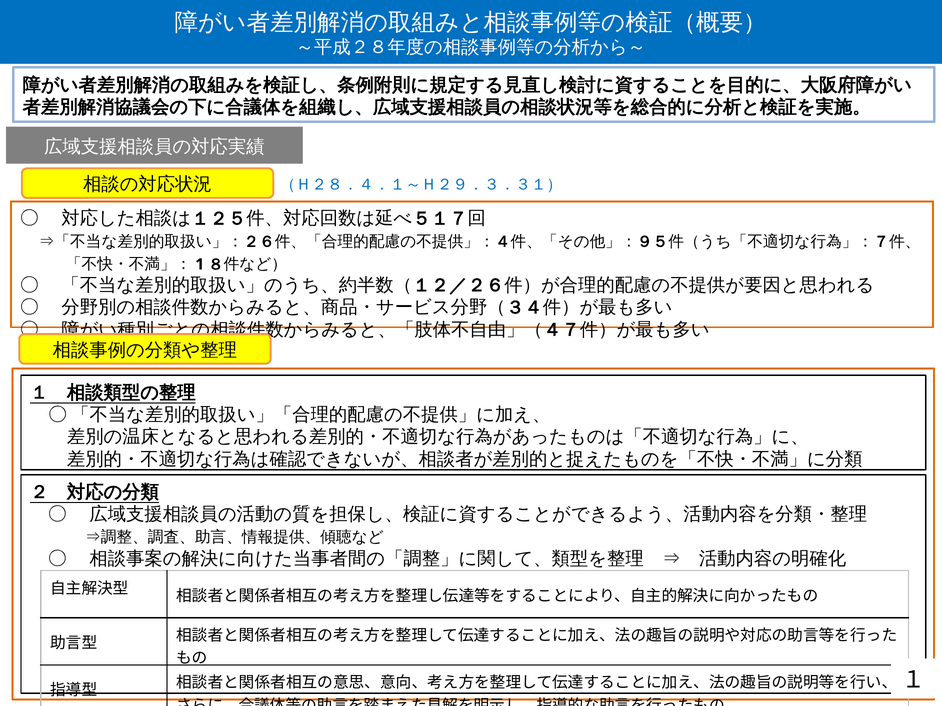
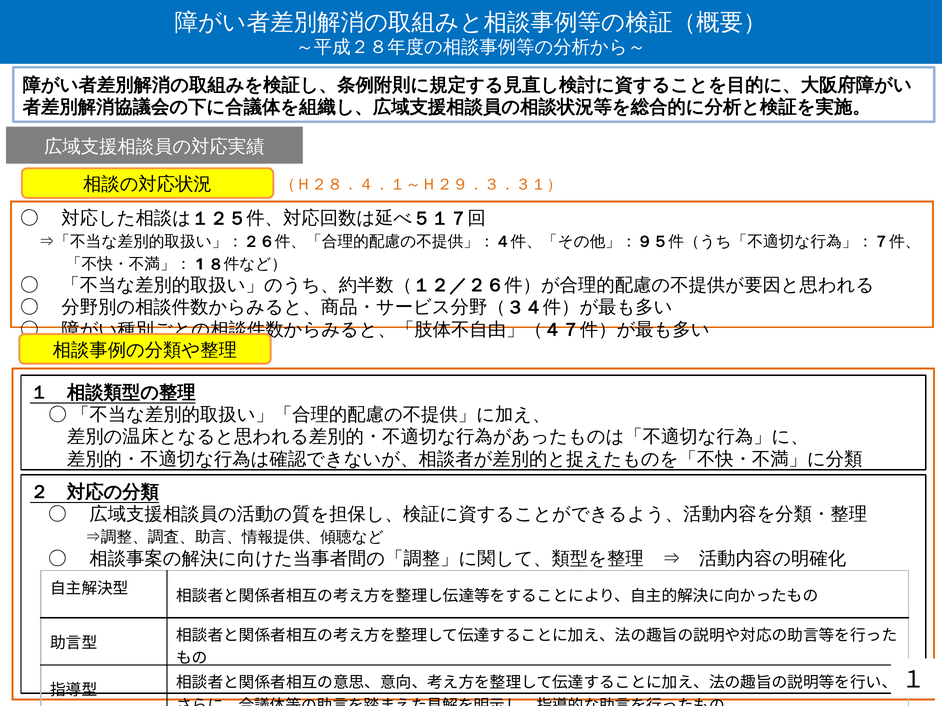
（Ｈ２８．４．１～Ｈ２９．３．３１） colour: blue -> orange
